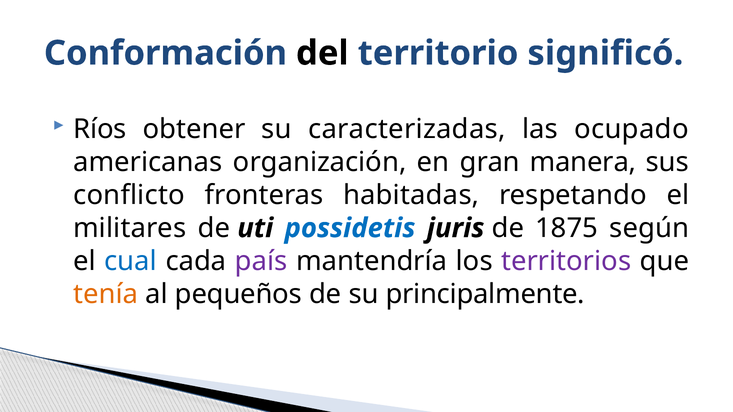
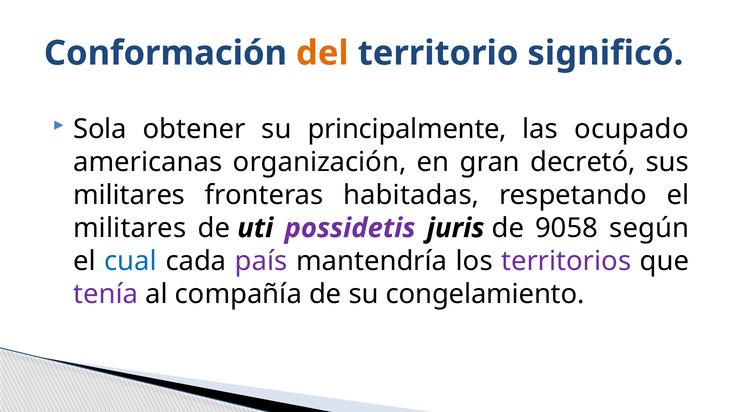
del colour: black -> orange
Ríos: Ríos -> Sola
caracterizadas: caracterizadas -> principalmente
manera: manera -> decretó
conflicto at (129, 195): conflicto -> militares
possidetis colour: blue -> purple
1875: 1875 -> 9058
tenía colour: orange -> purple
pequeños: pequeños -> compañía
principalmente: principalmente -> congelamiento
